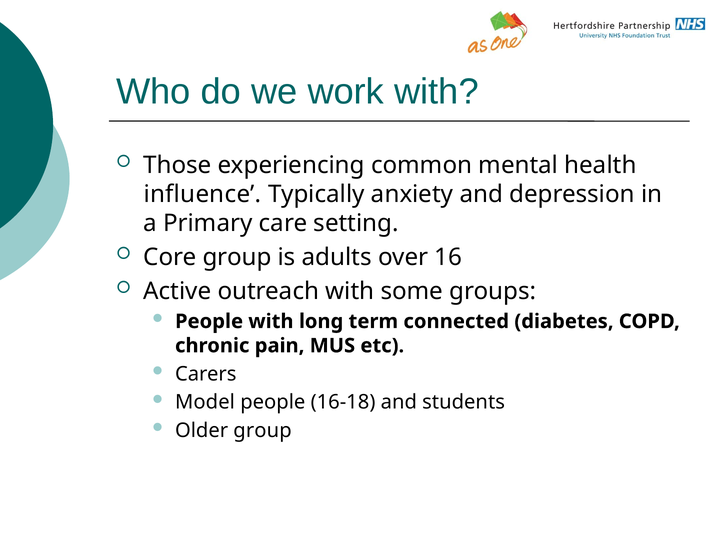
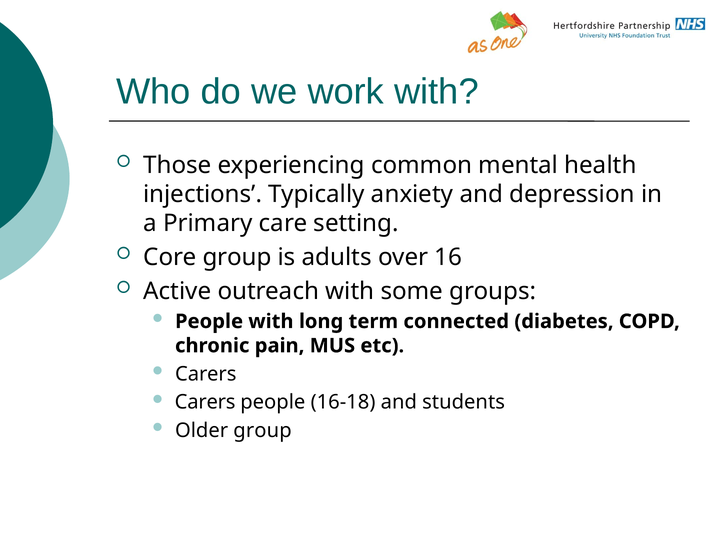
influence: influence -> injections
Model at (205, 402): Model -> Carers
